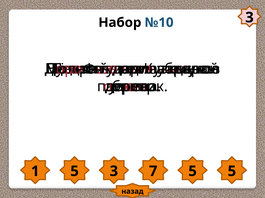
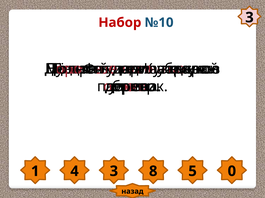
Набор colour: black -> red
1 5: 5 -> 4
7: 7 -> 8
5 5: 5 -> 0
